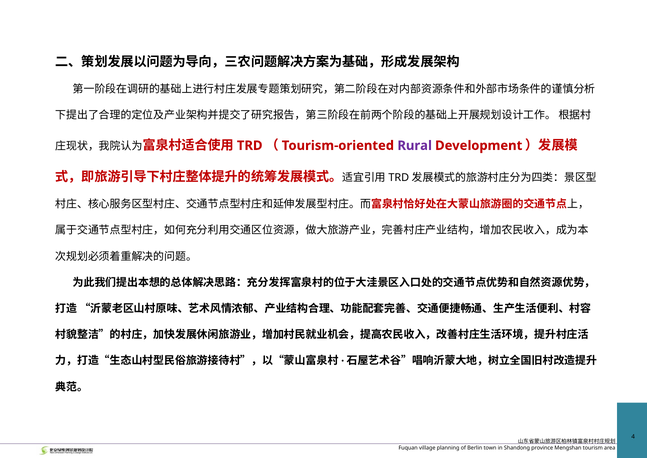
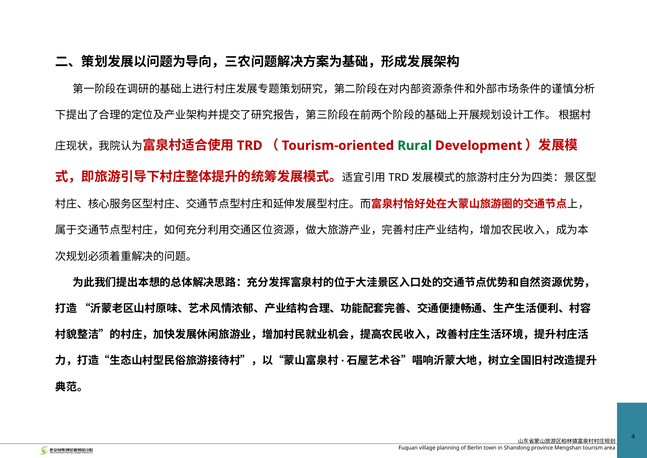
Rural colour: purple -> green
